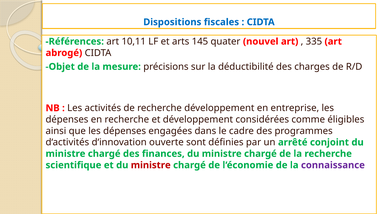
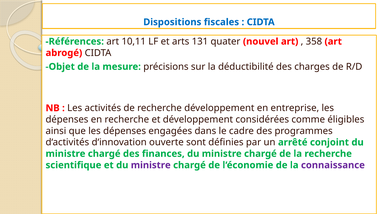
145: 145 -> 131
335: 335 -> 358
ministre at (151, 165) colour: red -> purple
